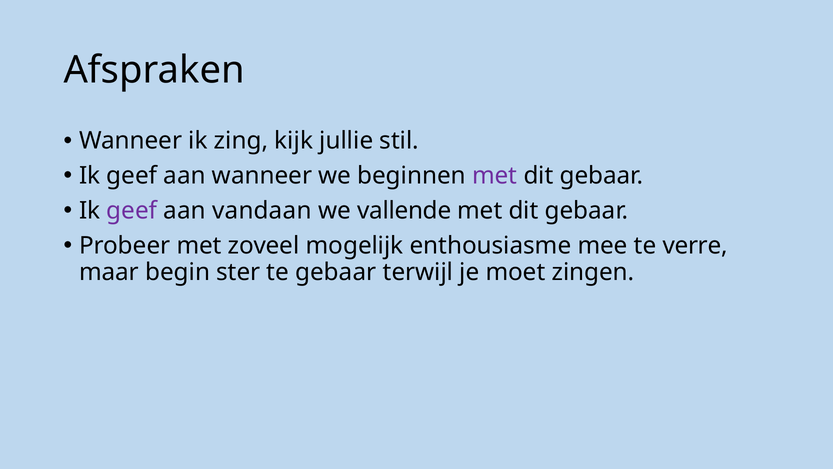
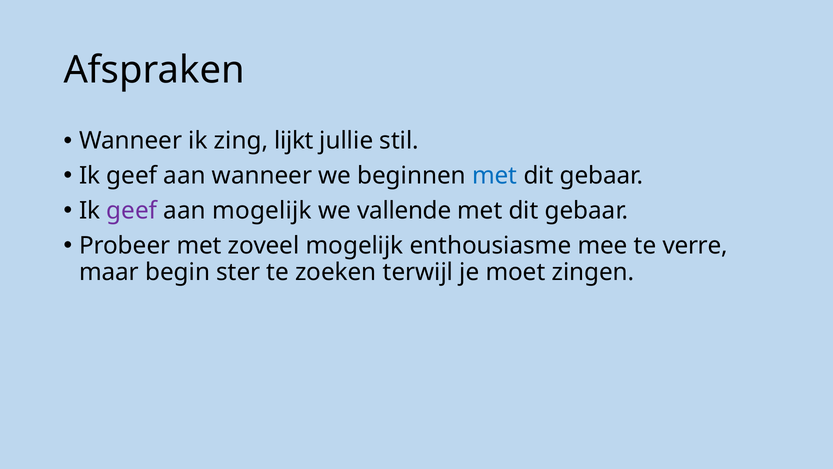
kijk: kijk -> lijkt
met at (495, 176) colour: purple -> blue
aan vandaan: vandaan -> mogelijk
te gebaar: gebaar -> zoeken
